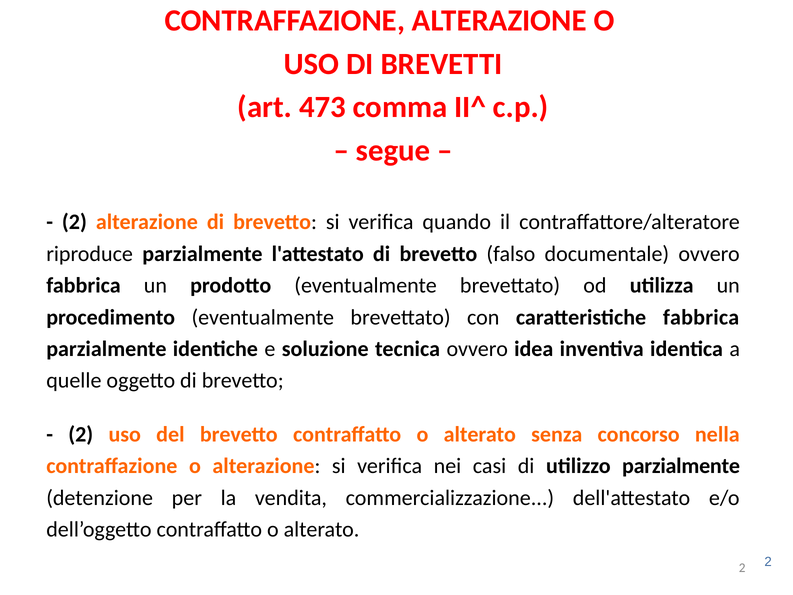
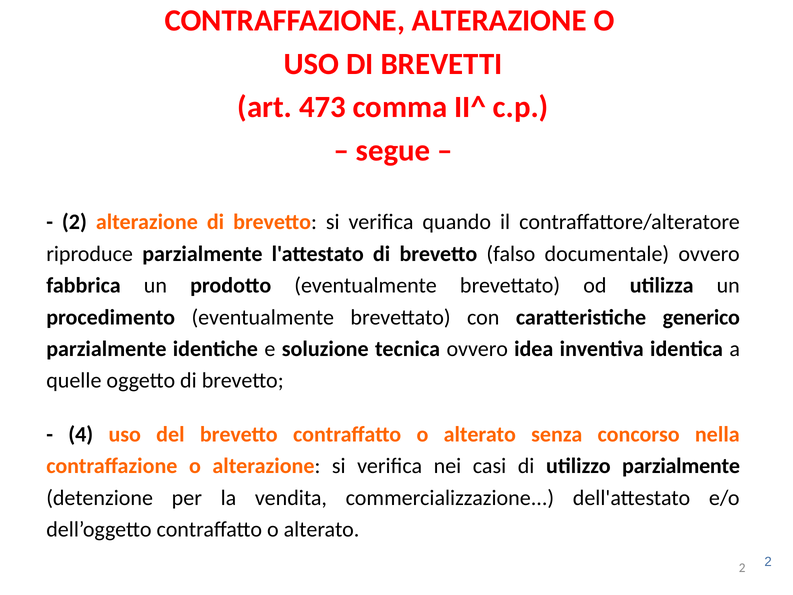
caratteristiche fabbrica: fabbrica -> generico
2 at (81, 434): 2 -> 4
